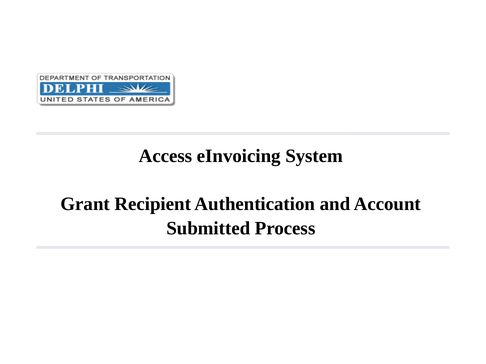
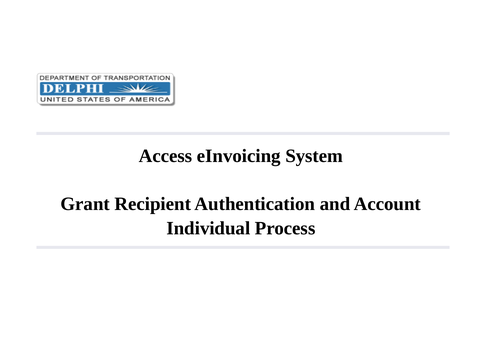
Submitted: Submitted -> Individual
